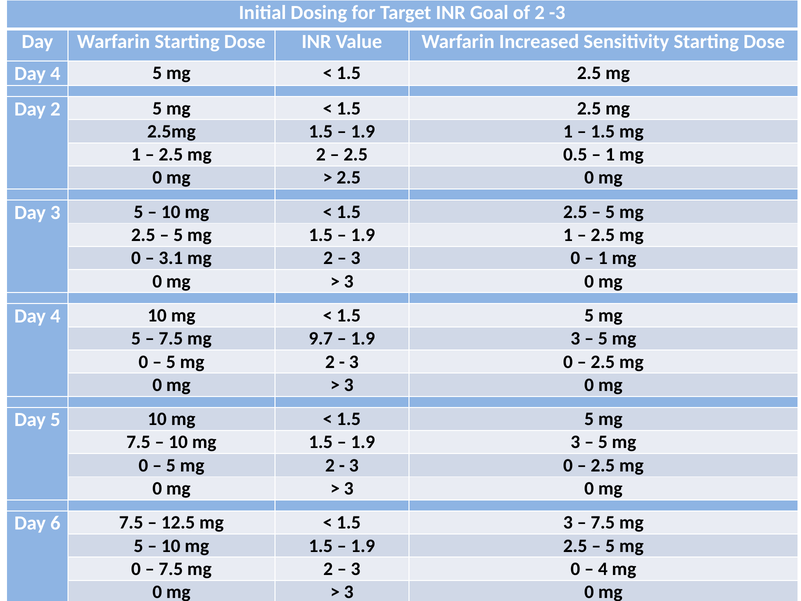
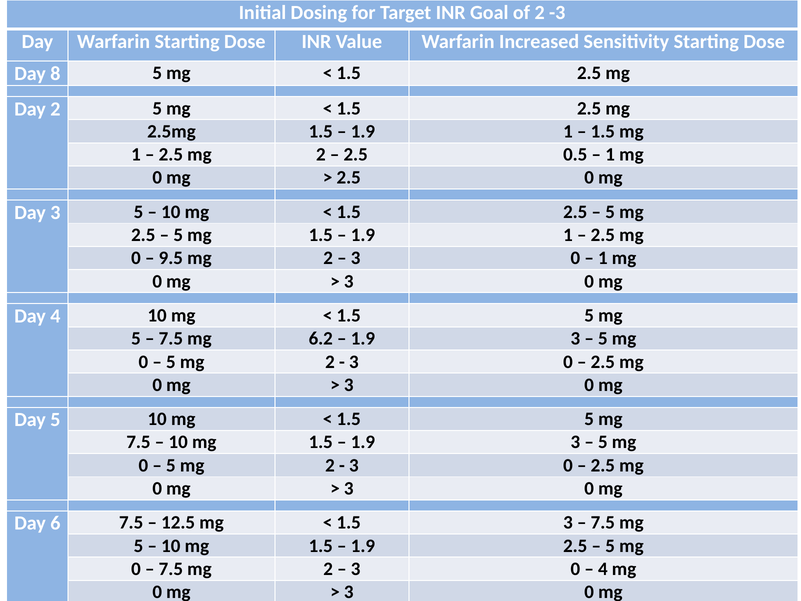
4 at (55, 73): 4 -> 8
3.1: 3.1 -> 9.5
9.7: 9.7 -> 6.2
